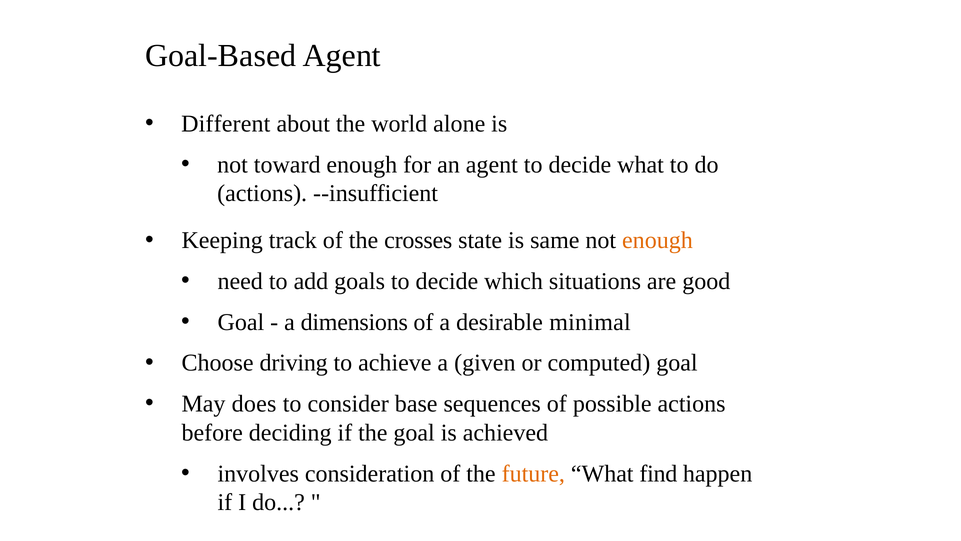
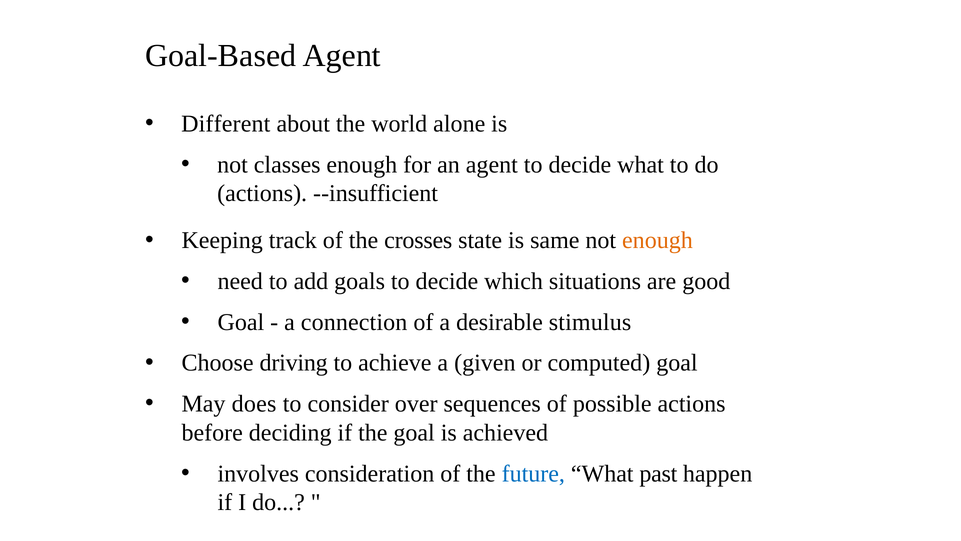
toward: toward -> classes
dimensions: dimensions -> connection
minimal: minimal -> stimulus
base: base -> over
future colour: orange -> blue
find: find -> past
